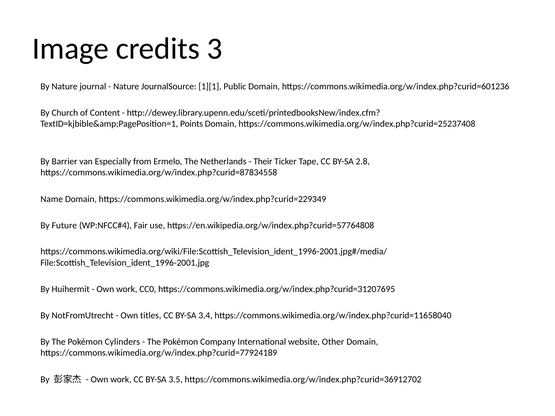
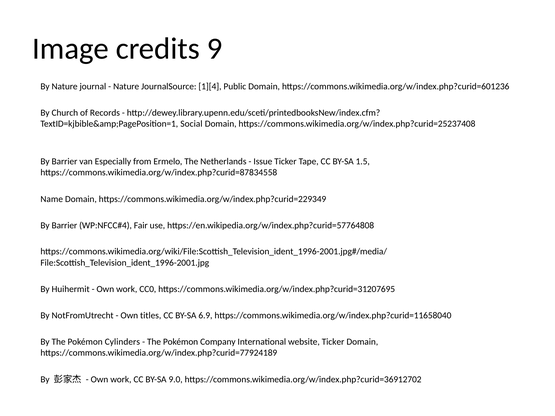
3: 3 -> 9
1][1: 1][1 -> 1][4
Content: Content -> Records
Points: Points -> Social
Their: Their -> Issue
2.8: 2.8 -> 1.5
Future at (64, 225): Future -> Barrier
3.4: 3.4 -> 6.9
website Other: Other -> Ticker
3.5: 3.5 -> 9.0
